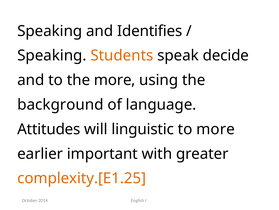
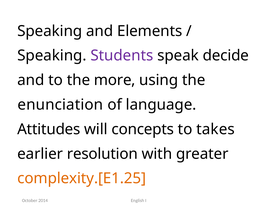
Identifies: Identifies -> Elements
Students colour: orange -> purple
background: background -> enunciation
linguistic: linguistic -> concepts
to more: more -> takes
important: important -> resolution
